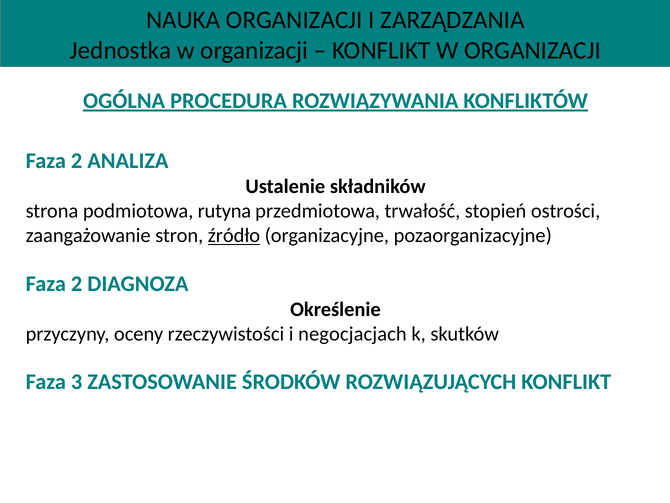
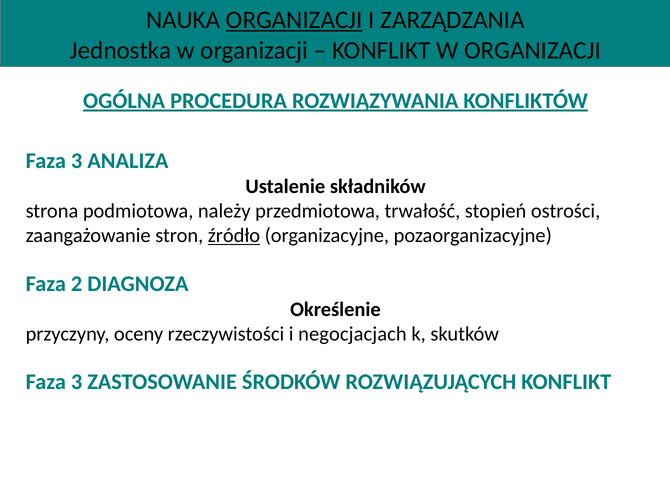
ORGANIZACJI at (294, 20) underline: none -> present
2 at (77, 161): 2 -> 3
rutyna: rutyna -> należy
